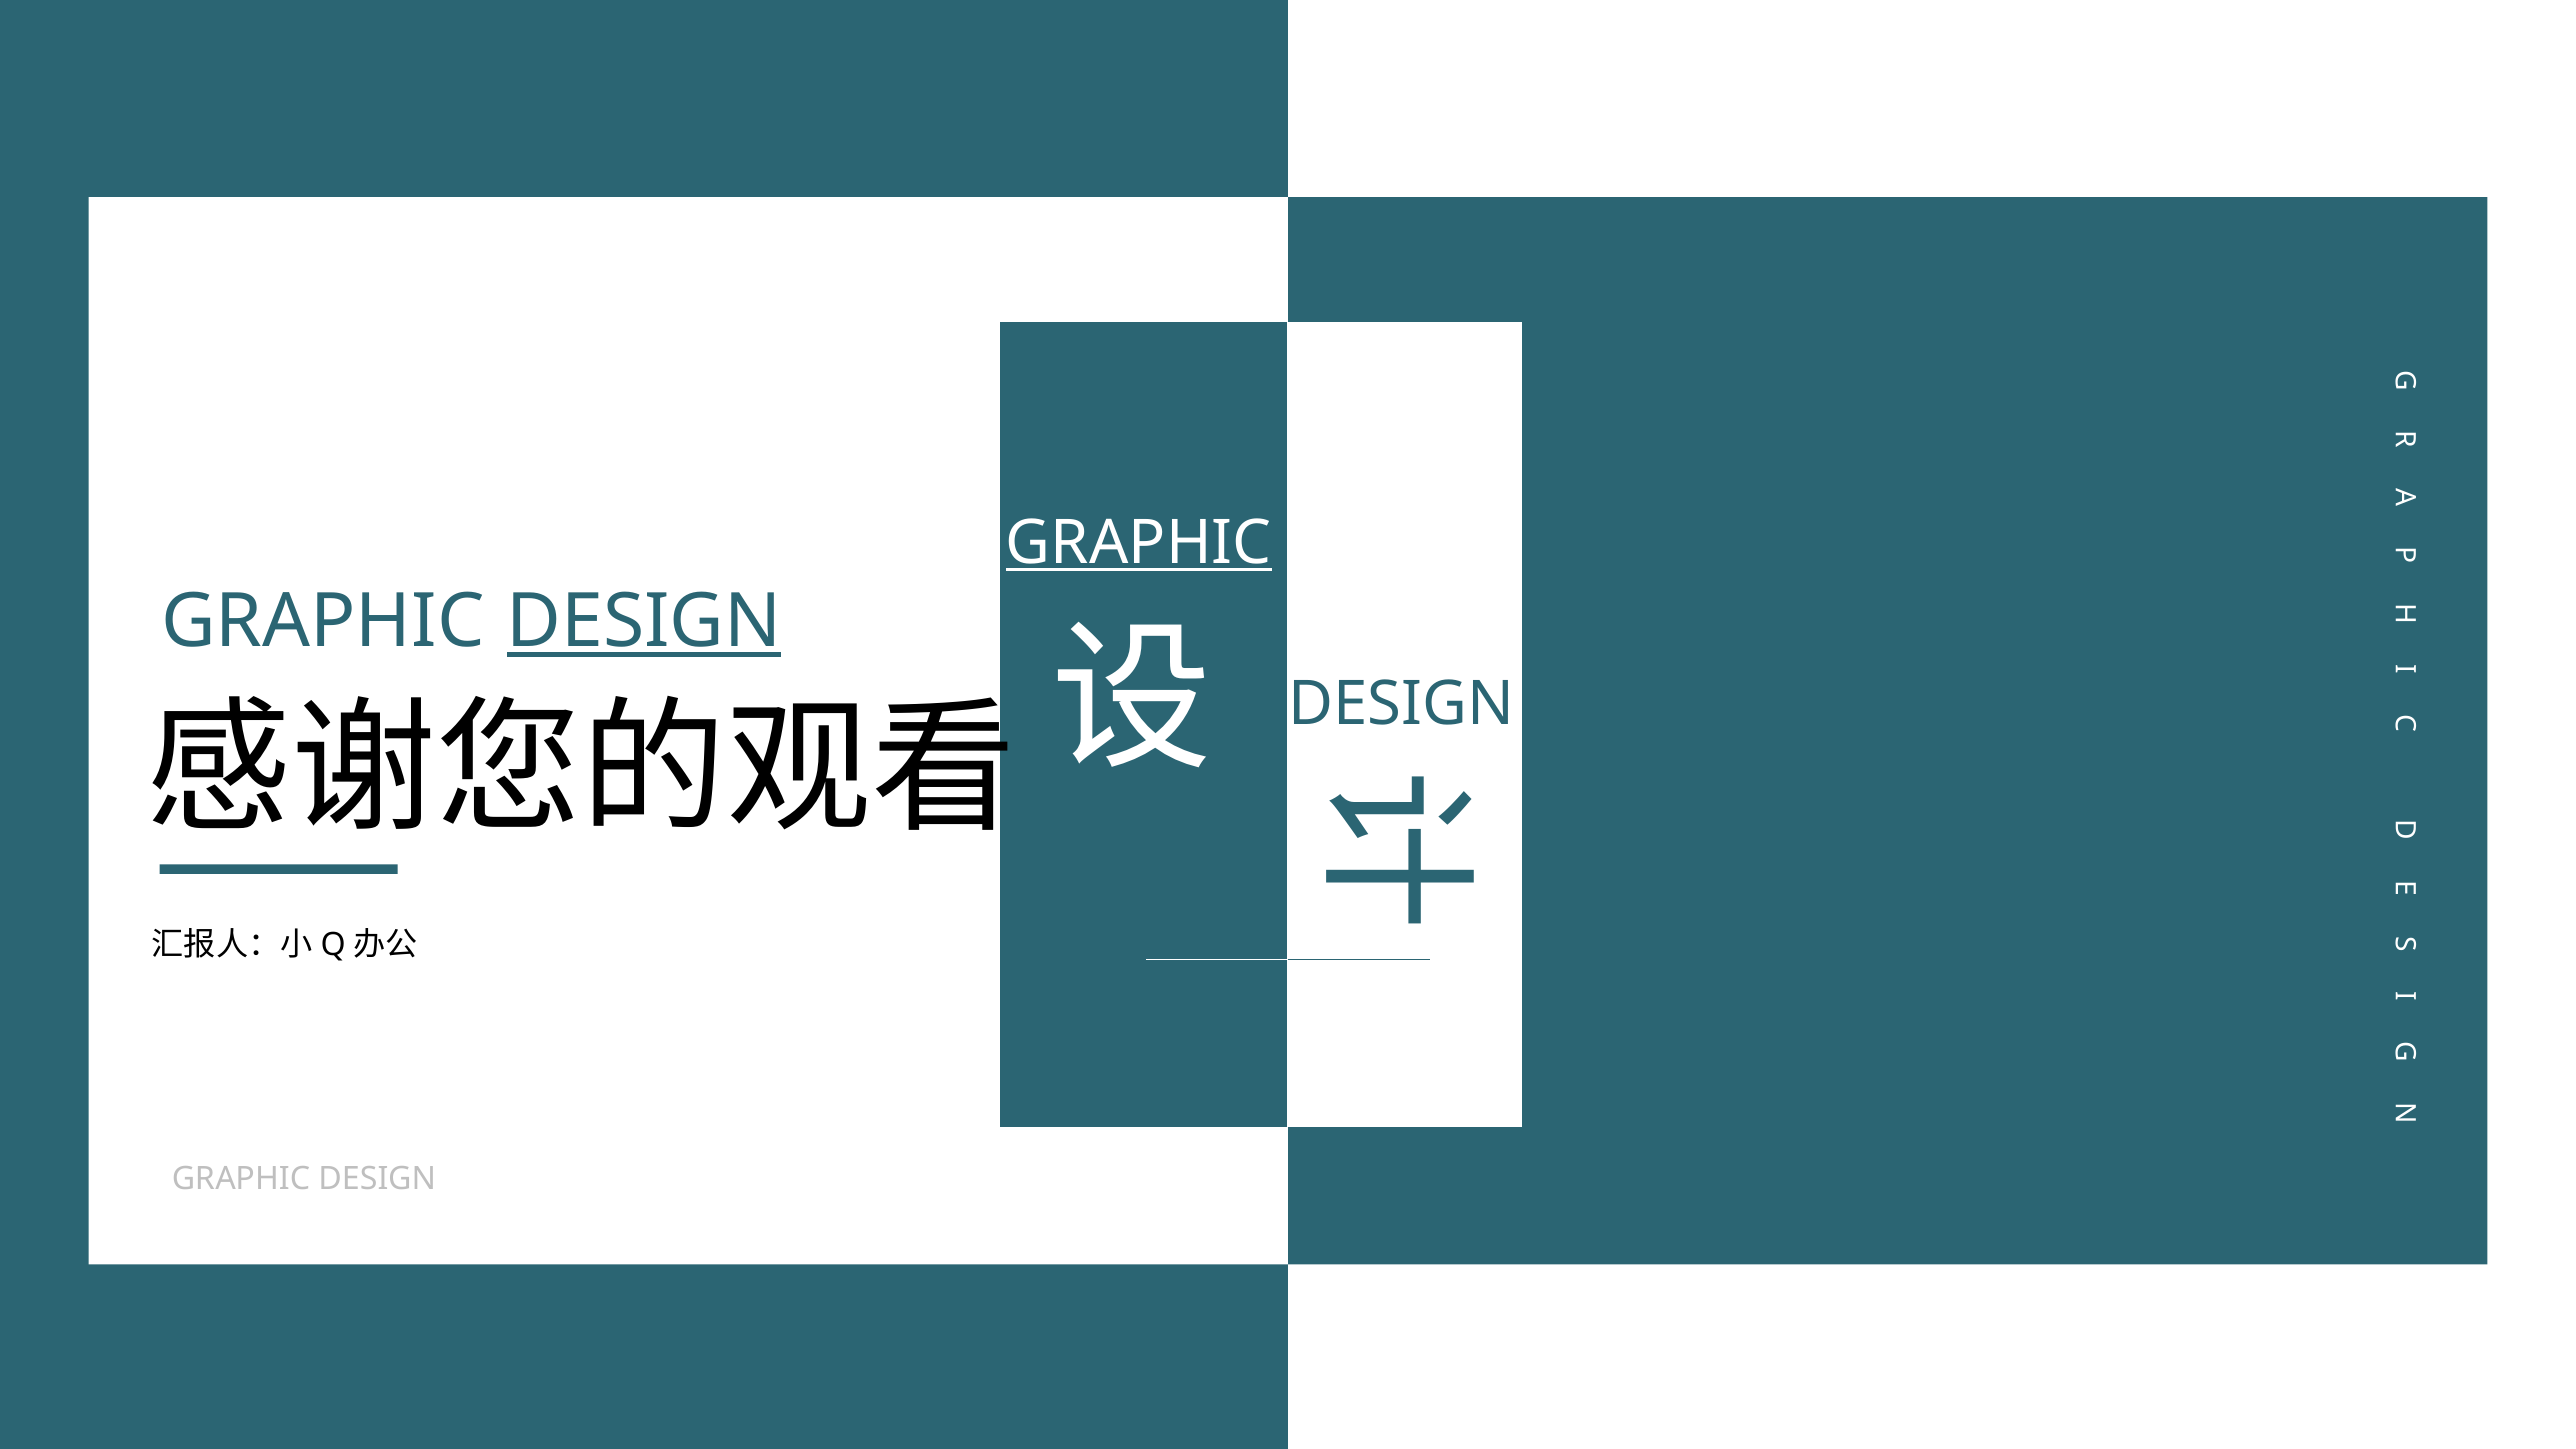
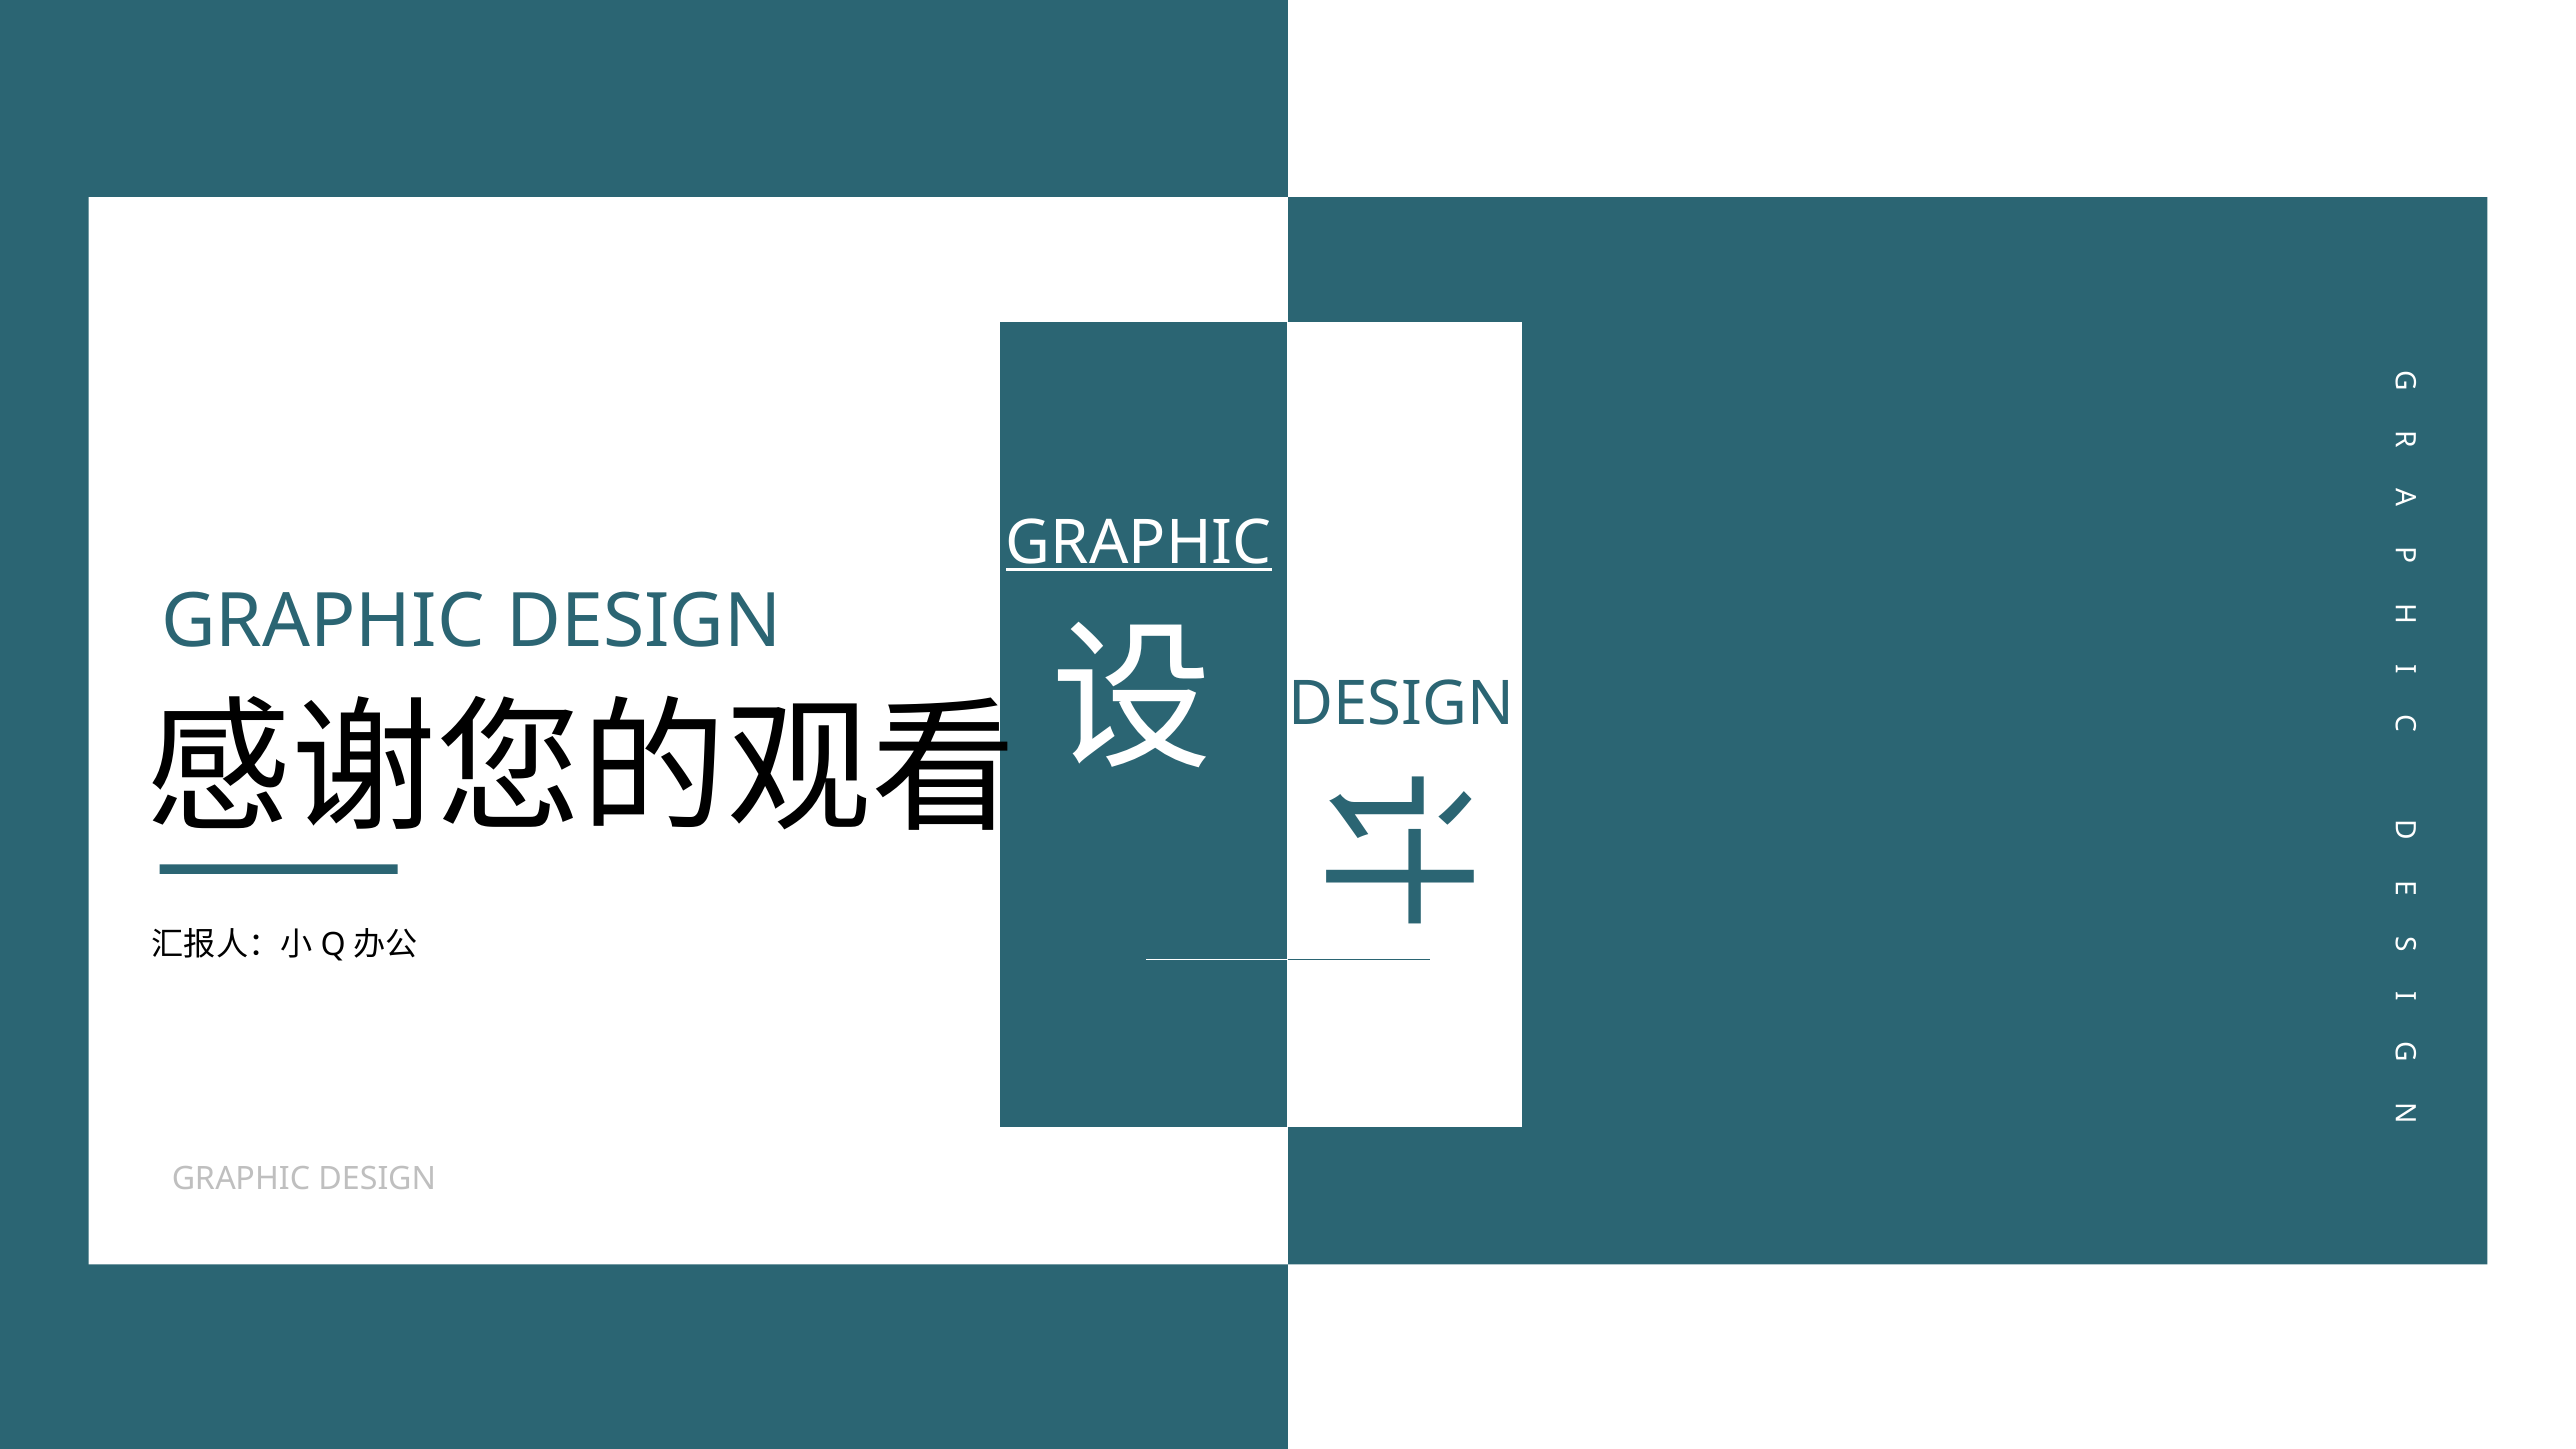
DESIGN at (644, 622) underline: present -> none
